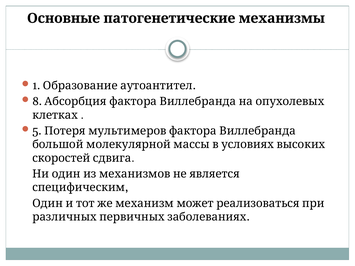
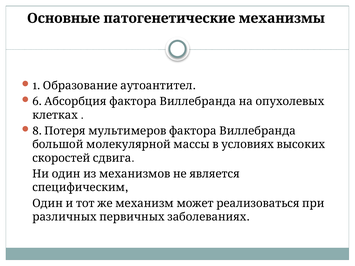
8: 8 -> 6
5: 5 -> 8
